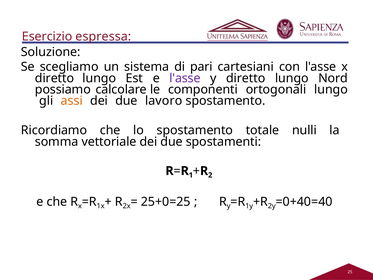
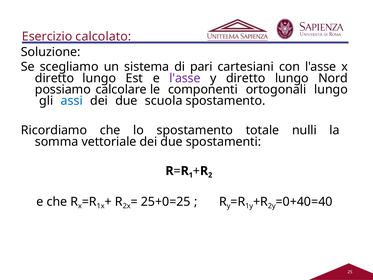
espressa: espressa -> calcolato
assi colour: orange -> blue
lavoro: lavoro -> scuola
